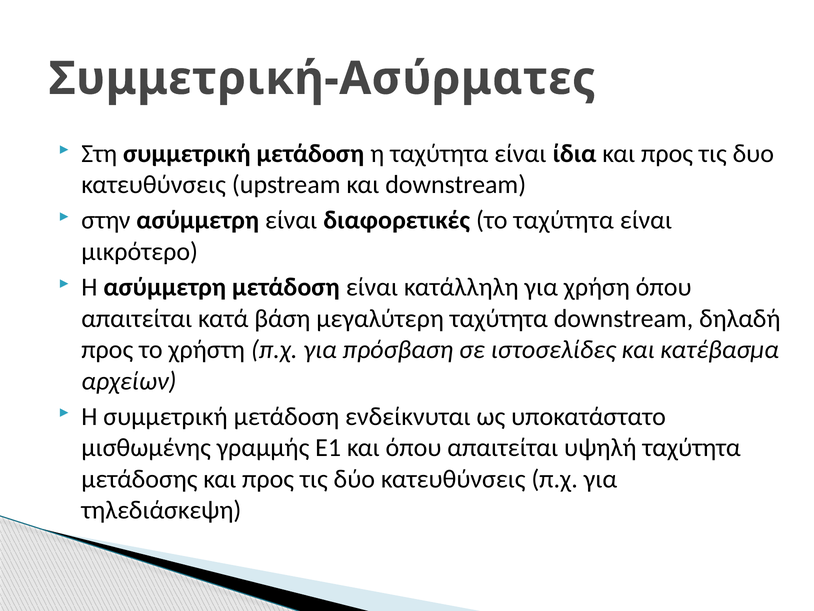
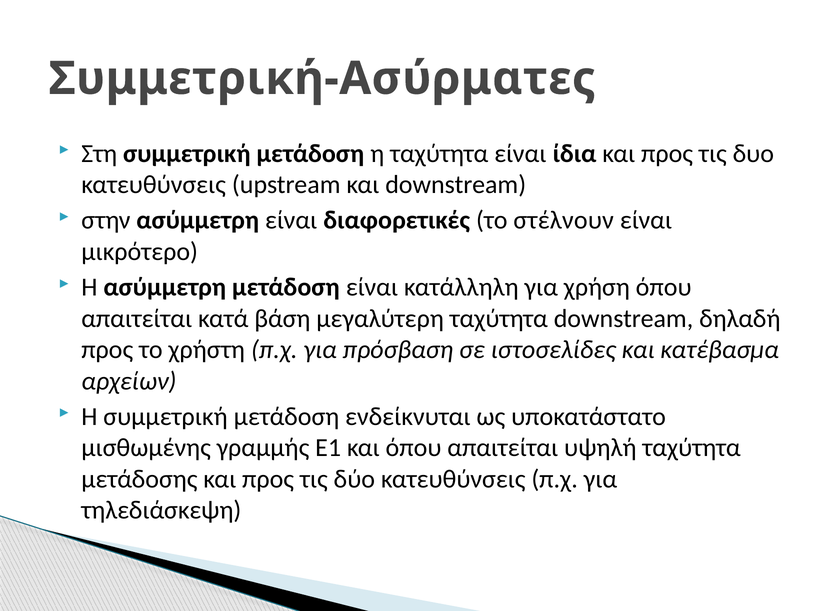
το ταχύτητα: ταχύτητα -> στέλνουν
